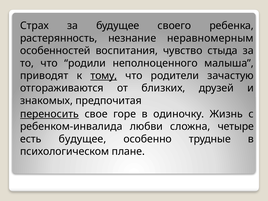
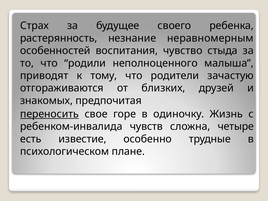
тому underline: present -> none
любви: любви -> чувств
есть будущее: будущее -> известие
